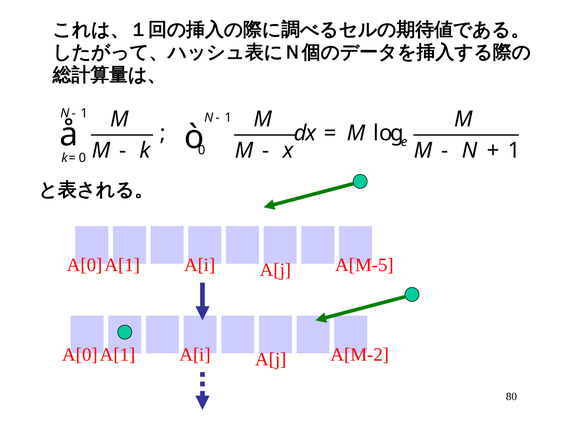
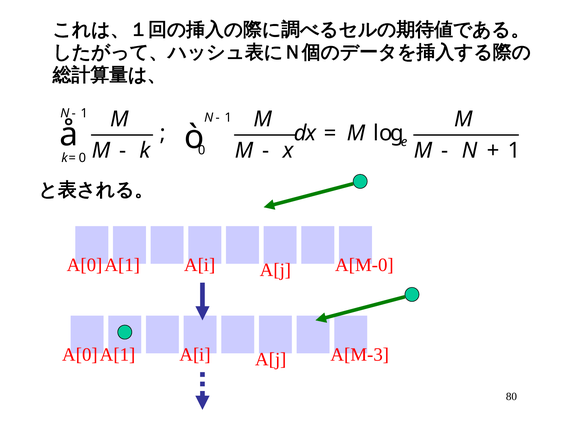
A[M-5: A[M-5 -> A[M-0
A[M-2: A[M-2 -> A[M-3
